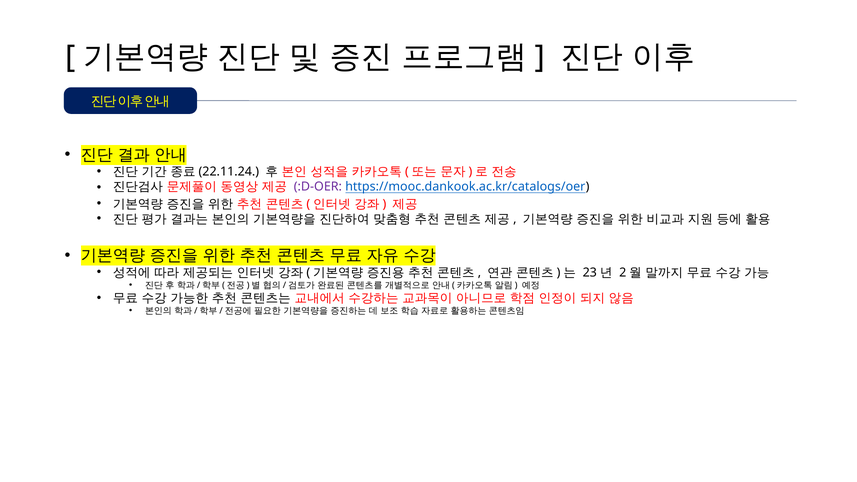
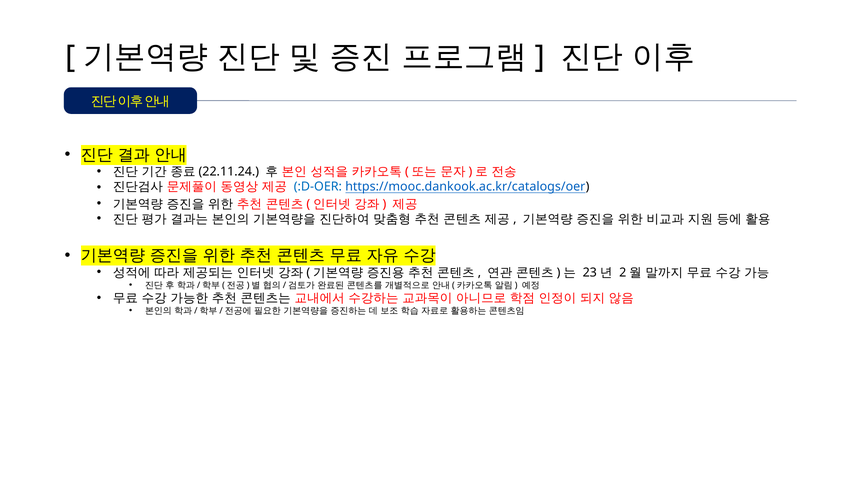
:D-OER colour: purple -> blue
